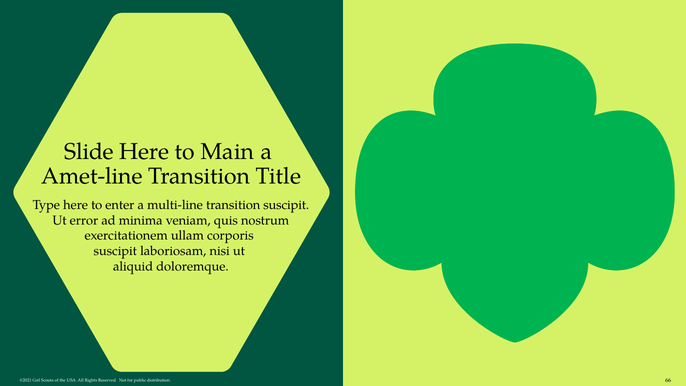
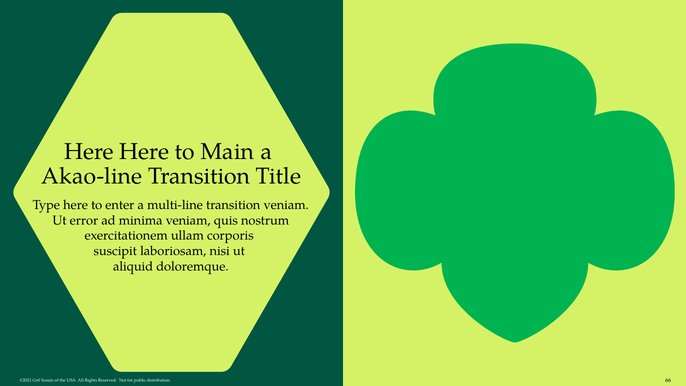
Slide at (89, 152): Slide -> Here
Amet-line: Amet-line -> Akao-line
transition suscipit: suscipit -> veniam
